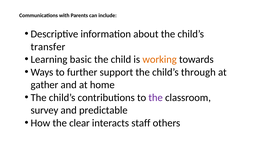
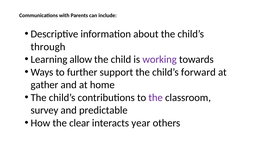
transfer: transfer -> through
basic: basic -> allow
working colour: orange -> purple
through: through -> forward
staff: staff -> year
